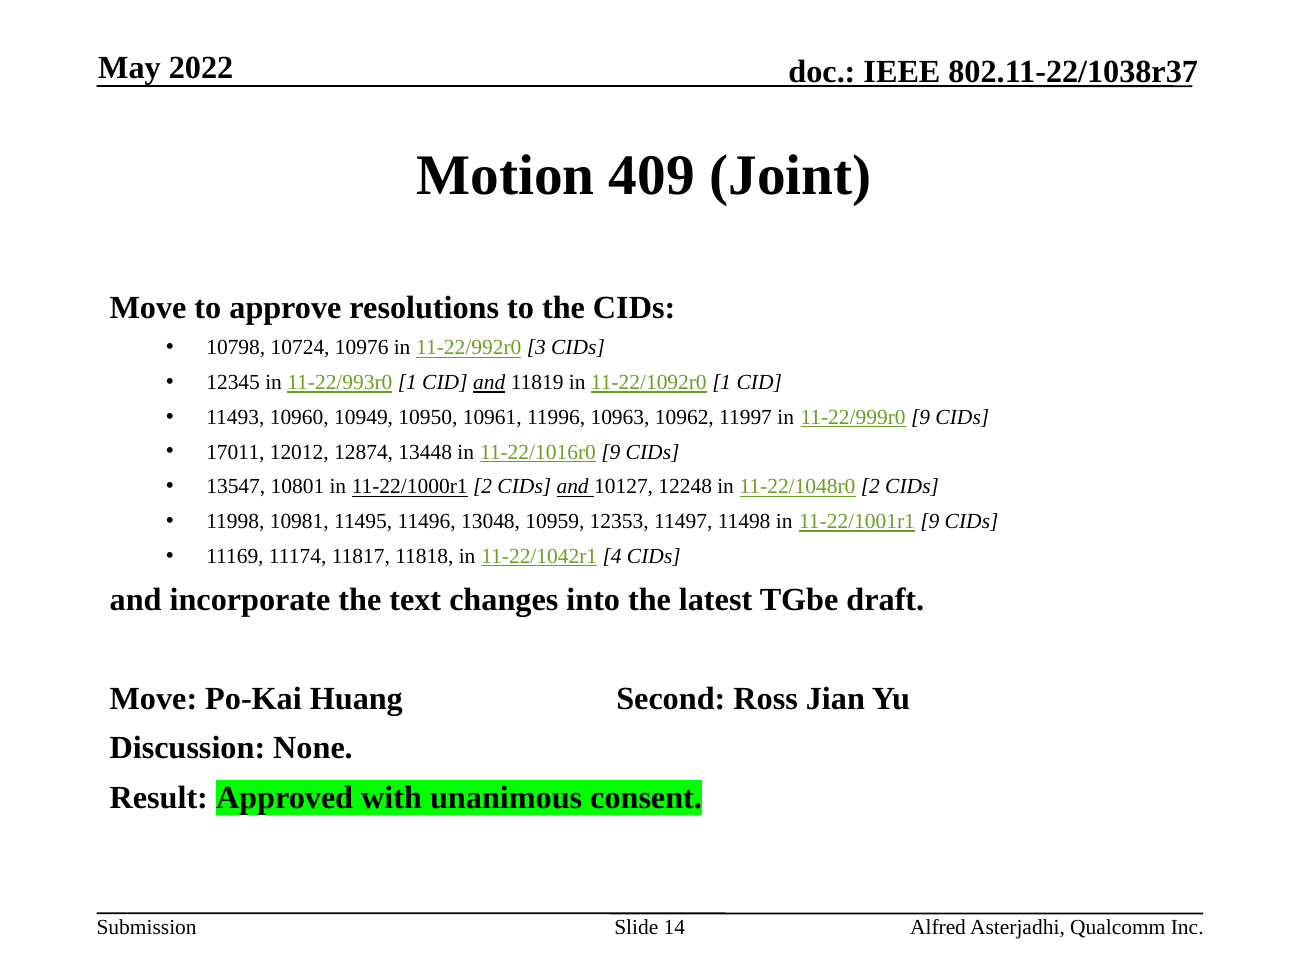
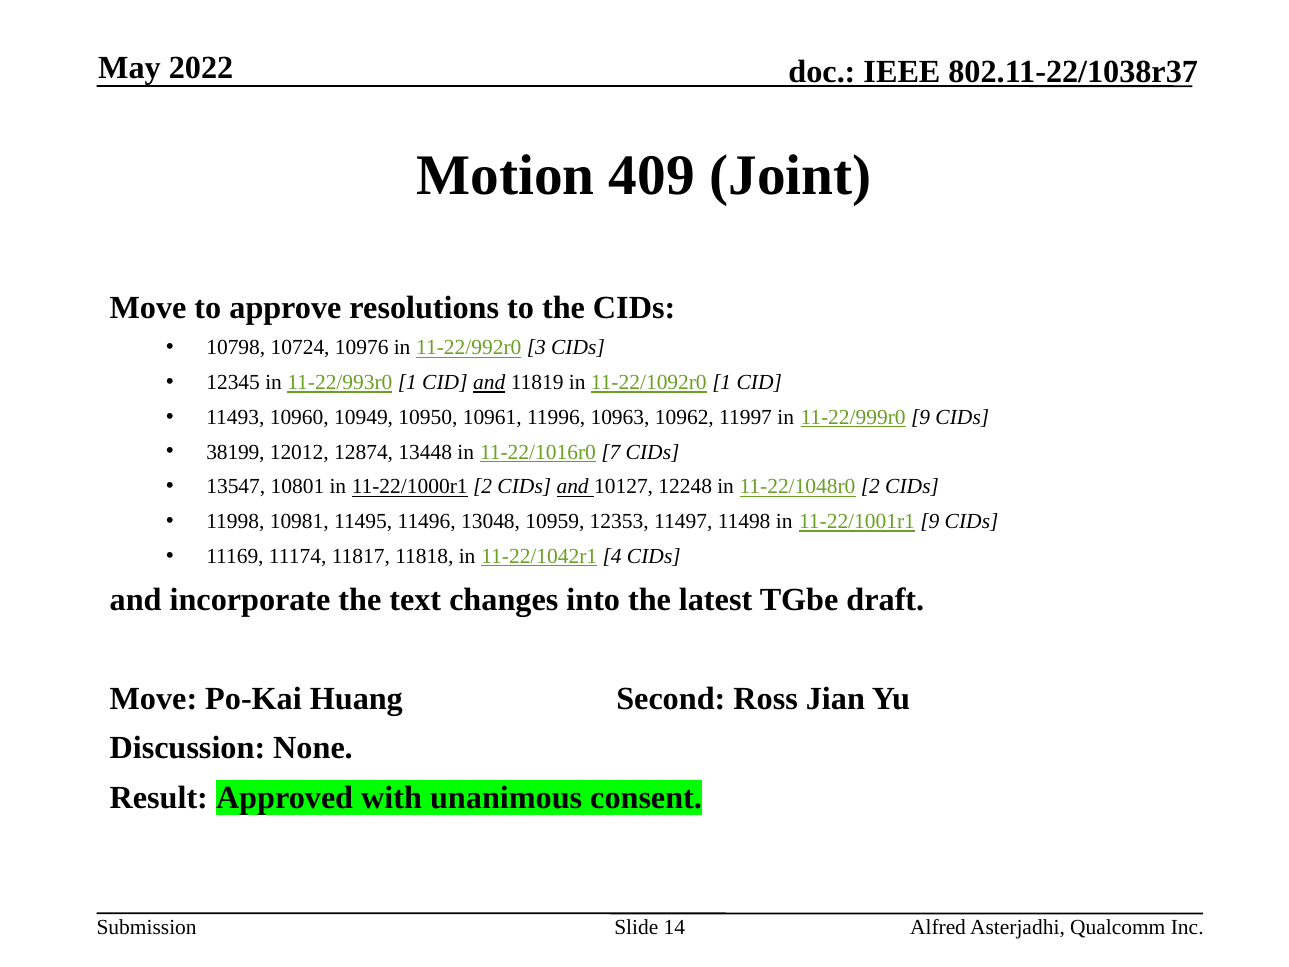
17011: 17011 -> 38199
11-22/1016r0 9: 9 -> 7
